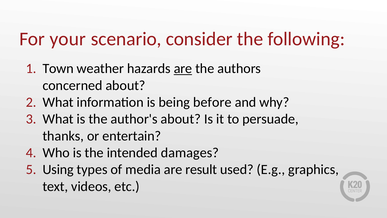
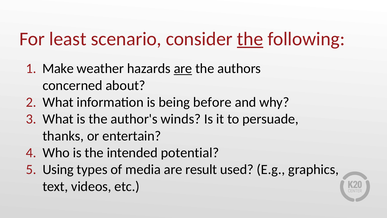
your: your -> least
the at (250, 39) underline: none -> present
Town: Town -> Make
author's about: about -> winds
damages: damages -> potential
